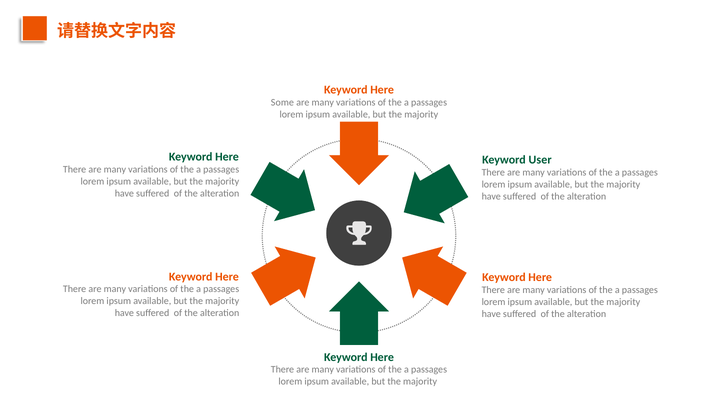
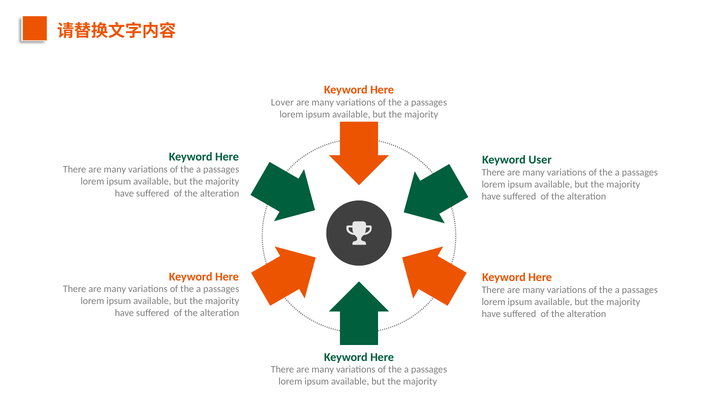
Some: Some -> Lover
